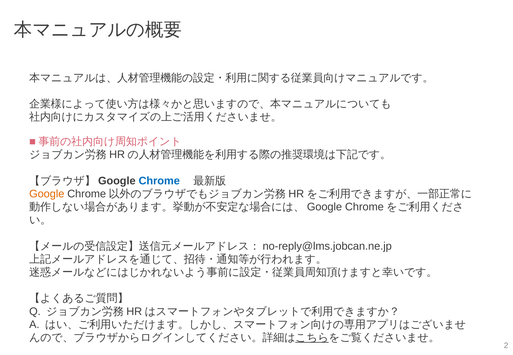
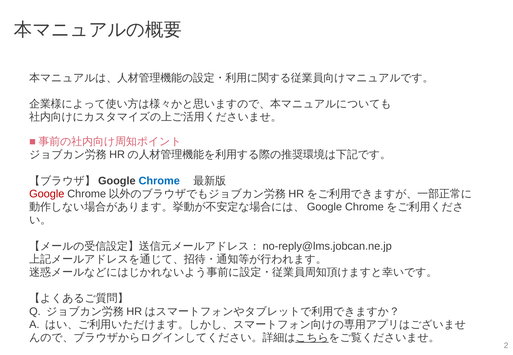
Google colour: orange -> red
